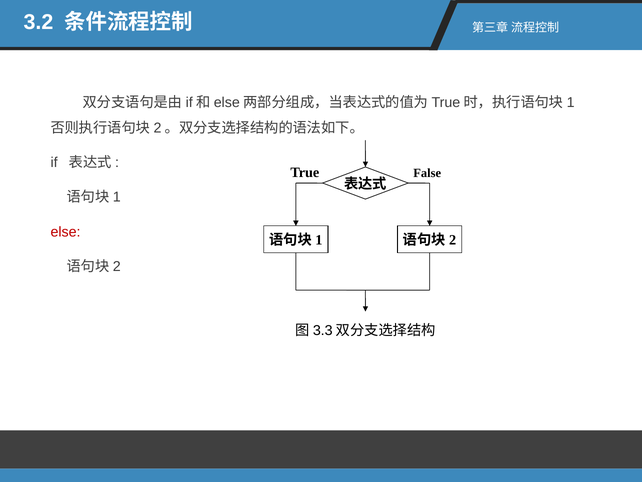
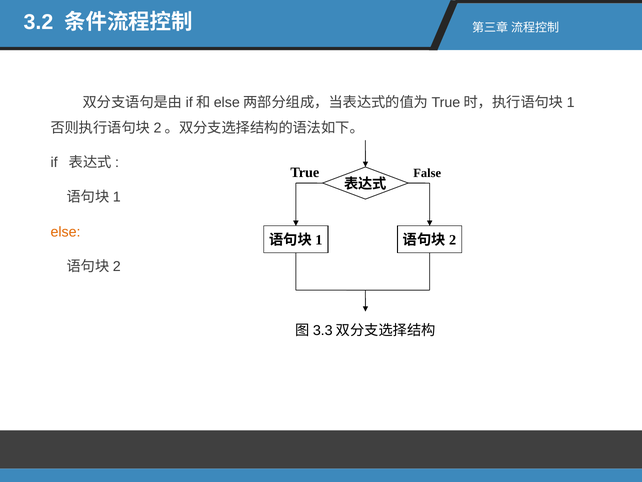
else colour: red -> orange
